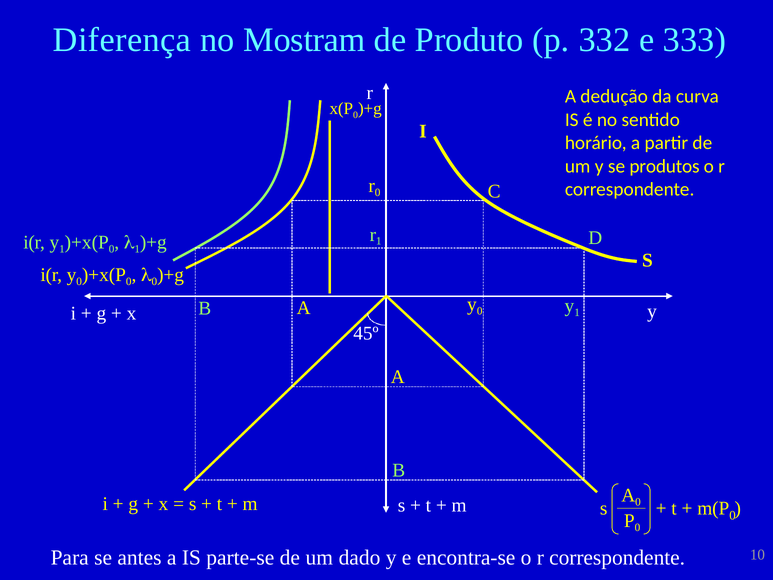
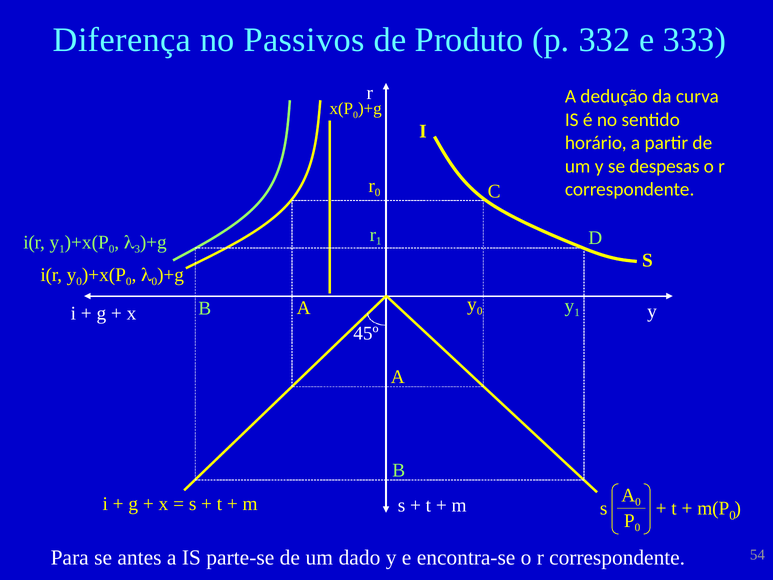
Mostram: Mostram -> Passivos
produtos: produtos -> despesas
1 at (137, 249): 1 -> 3
10: 10 -> 54
